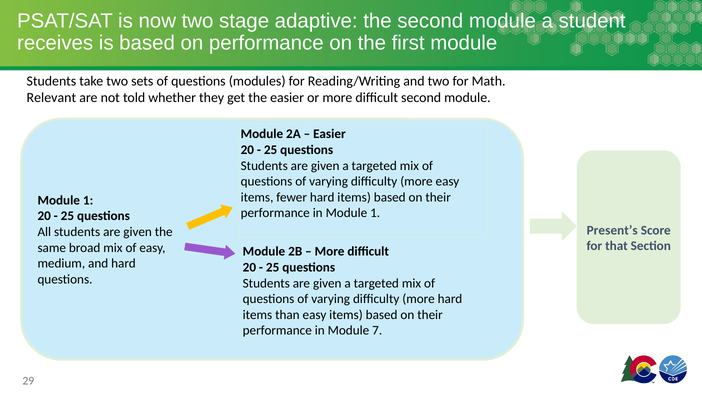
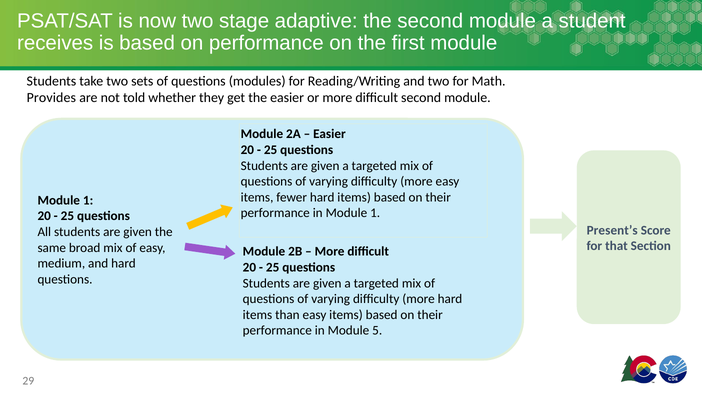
Relevant: Relevant -> Provides
7: 7 -> 5
